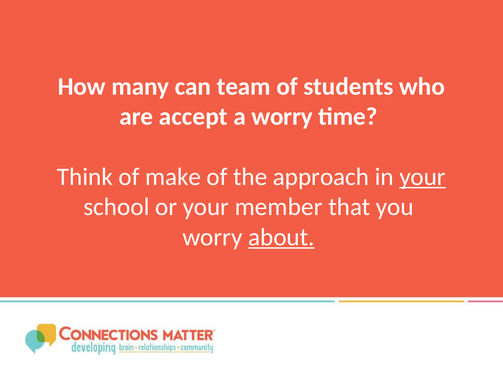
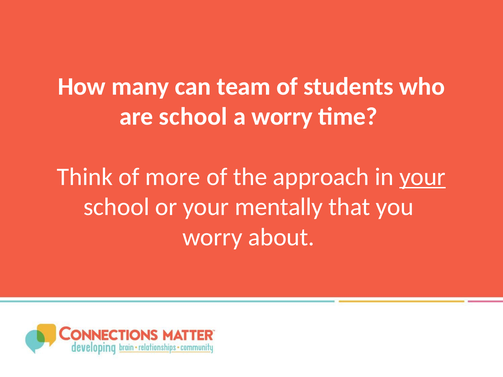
are accept: accept -> school
make: make -> more
member: member -> mentally
about underline: present -> none
